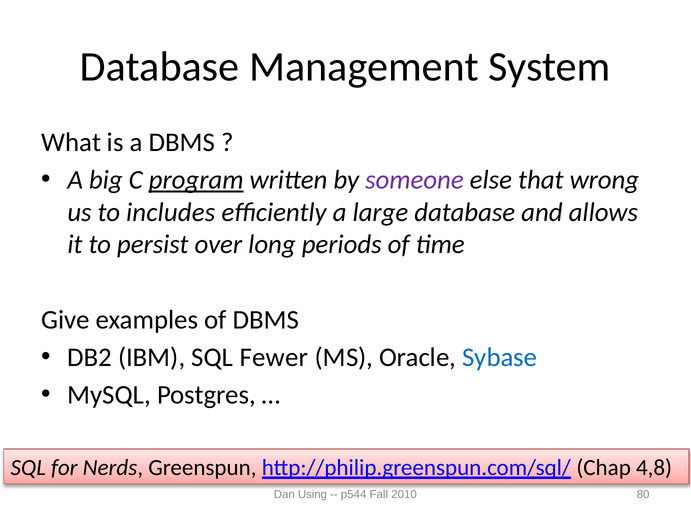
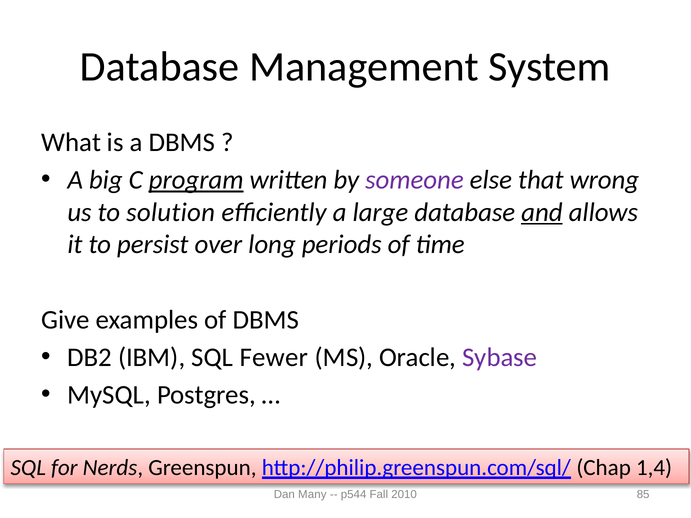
includes: includes -> solution
and underline: none -> present
Sybase colour: blue -> purple
4,8: 4,8 -> 1,4
Using: Using -> Many
80: 80 -> 85
